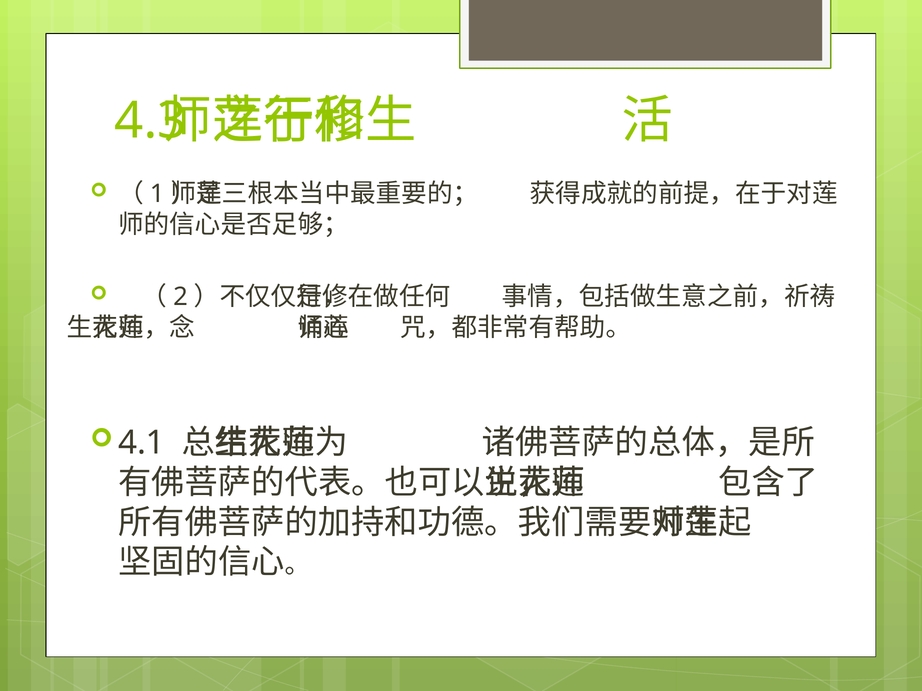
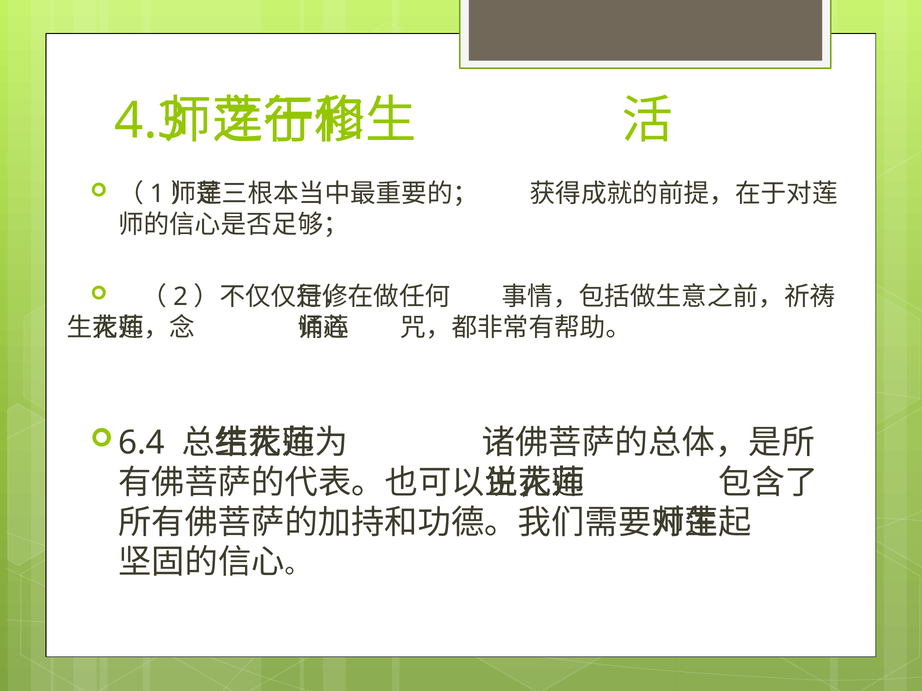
4.1: 4.1 -> 6.4
